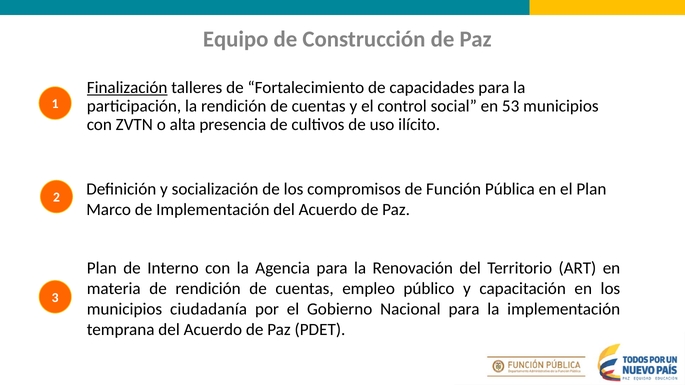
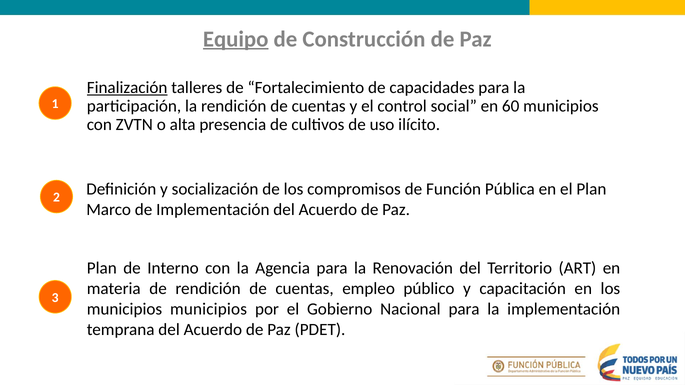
Equipo underline: none -> present
53: 53 -> 60
municipios ciudadanía: ciudadanía -> municipios
